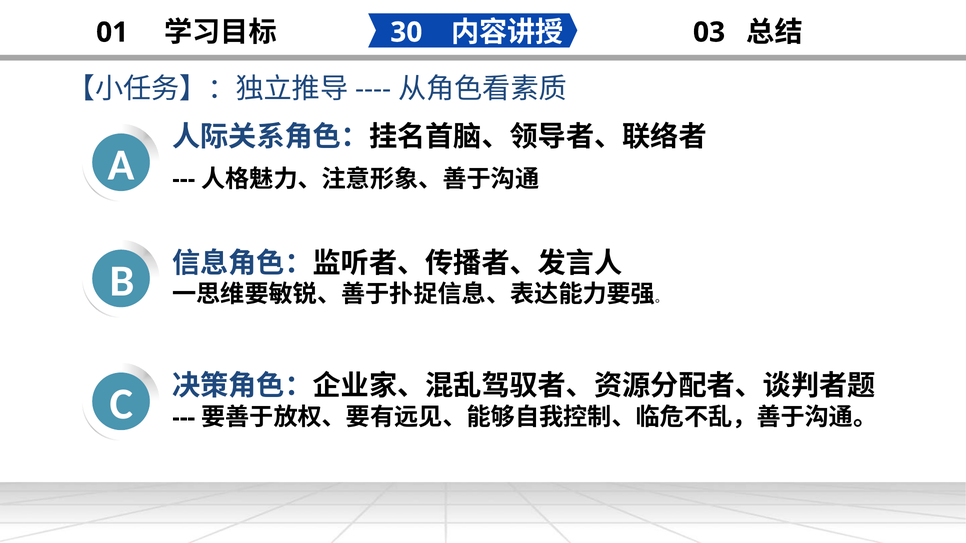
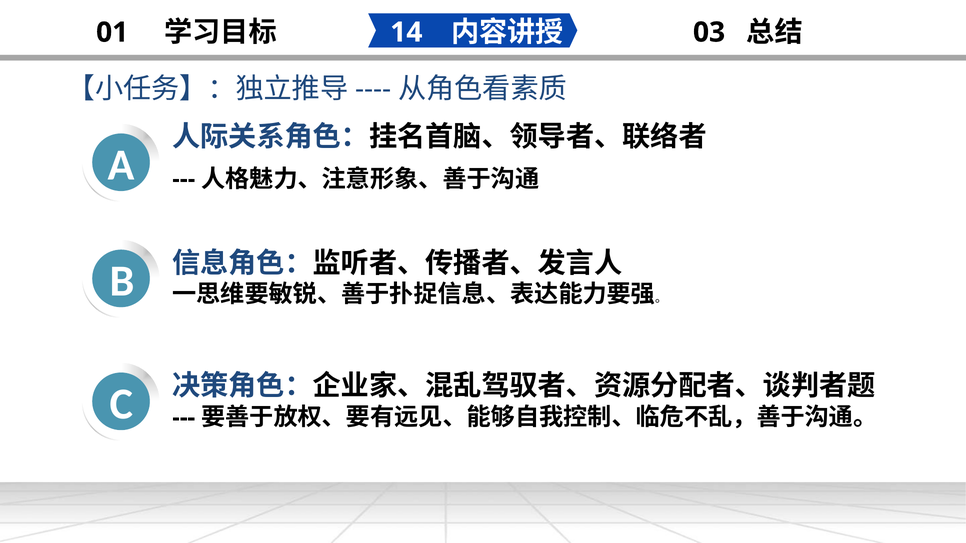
30: 30 -> 14
